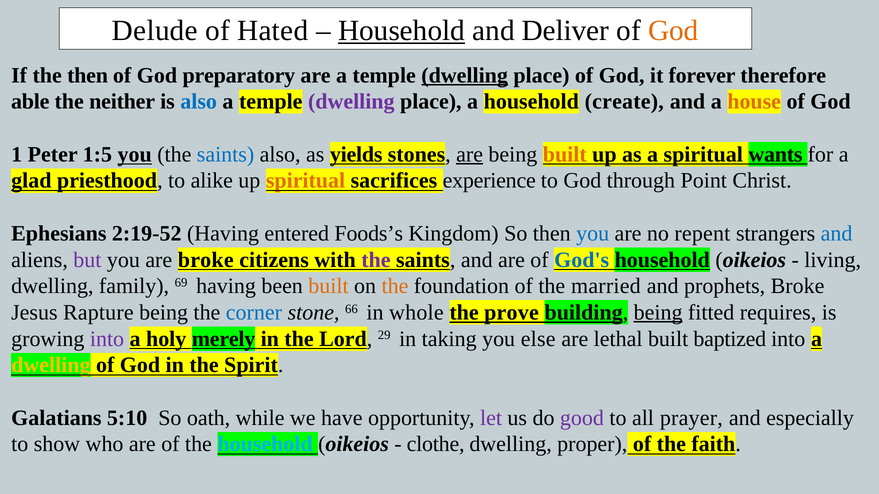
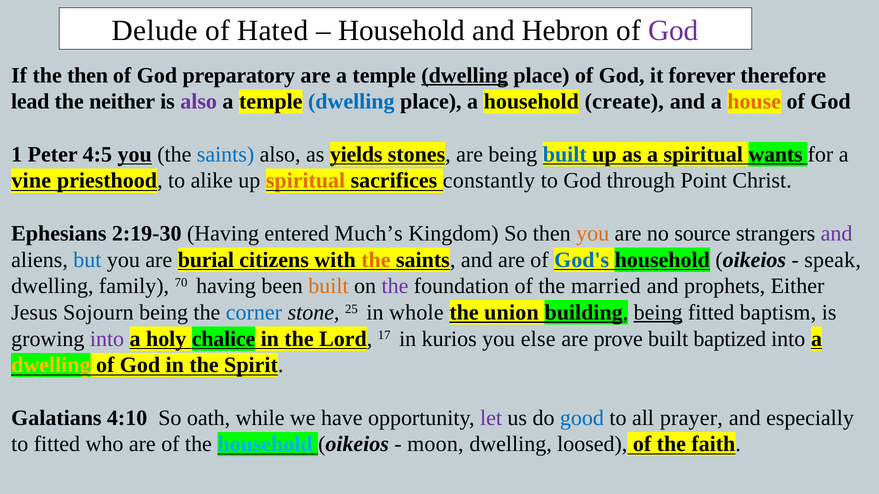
Household at (402, 31) underline: present -> none
Deliver: Deliver -> Hebron
God at (673, 31) colour: orange -> purple
able: able -> lead
also at (199, 102) colour: blue -> purple
dwelling at (351, 102) colour: purple -> blue
1:5: 1:5 -> 4:5
are at (470, 155) underline: present -> none
built at (565, 155) colour: orange -> blue
glad: glad -> vine
experience: experience -> constantly
2:19-52: 2:19-52 -> 2:19-30
Foods’s: Foods’s -> Much’s
you at (593, 234) colour: blue -> orange
repent: repent -> source
and at (837, 234) colour: blue -> purple
but colour: purple -> blue
are broke: broke -> burial
the at (376, 260) colour: purple -> orange
living: living -> speak
69: 69 -> 70
the at (395, 286) colour: orange -> purple
prophets Broke: Broke -> Either
Rapture: Rapture -> Sojourn
66: 66 -> 25
prove: prove -> union
requires: requires -> baptism
merely: merely -> chalice
29: 29 -> 17
taking: taking -> kurios
lethal: lethal -> prove
5:10: 5:10 -> 4:10
good colour: purple -> blue
to show: show -> fitted
clothe: clothe -> moon
proper: proper -> loosed
